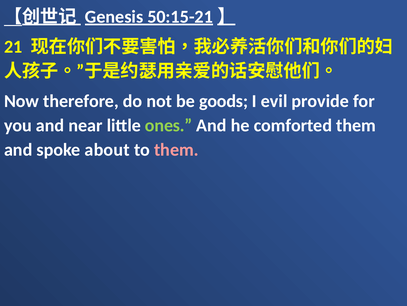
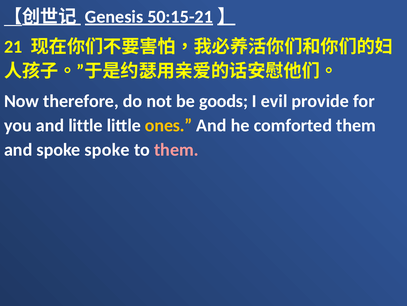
and near: near -> little
ones colour: light green -> yellow
spoke about: about -> spoke
